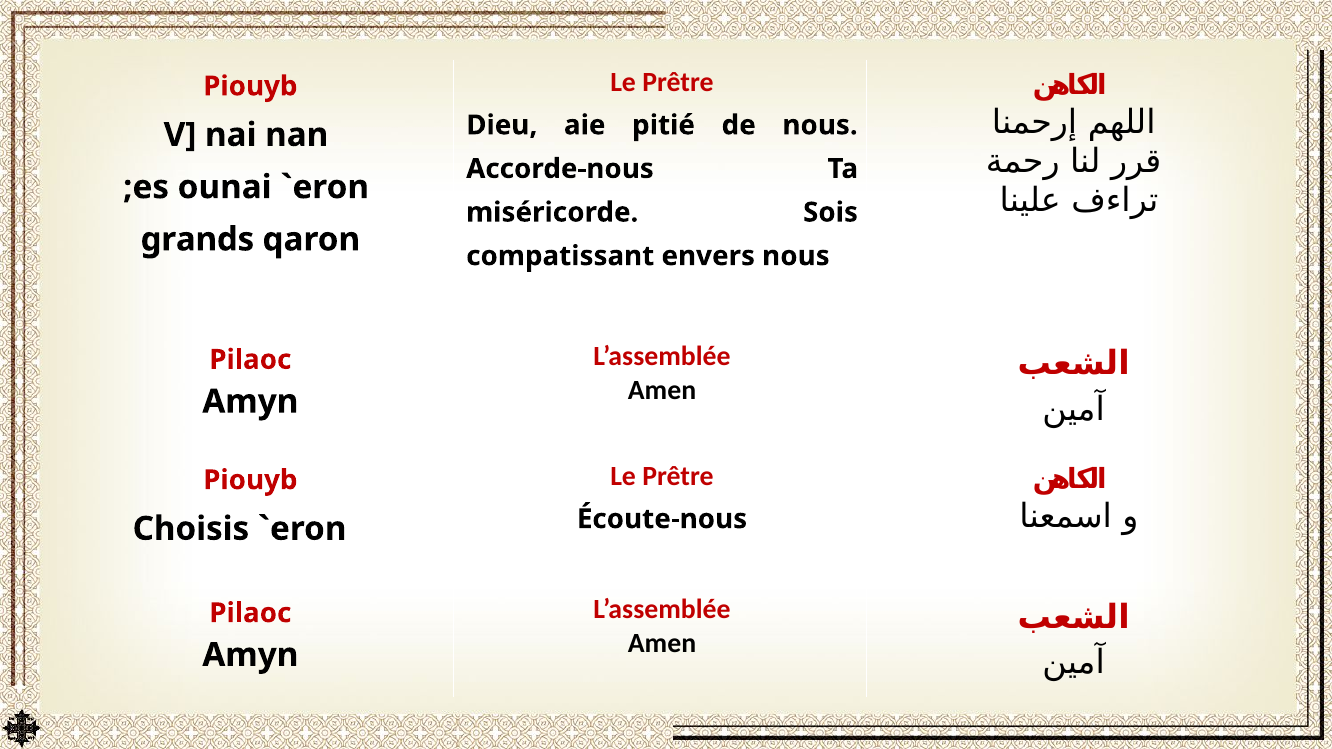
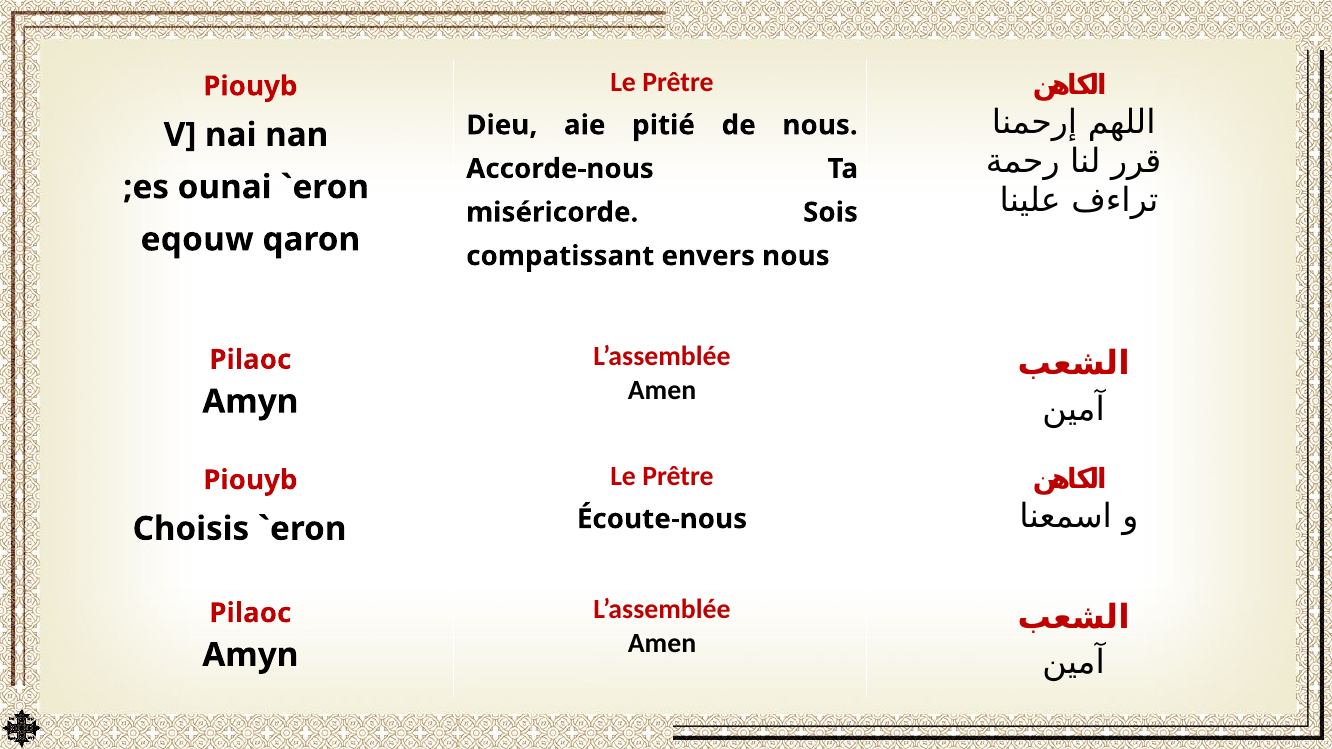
grands: grands -> eqouw
